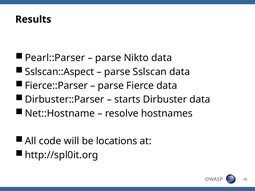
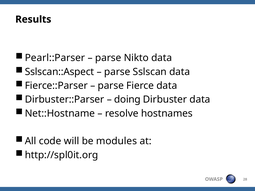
starts: starts -> doing
locations: locations -> modules
